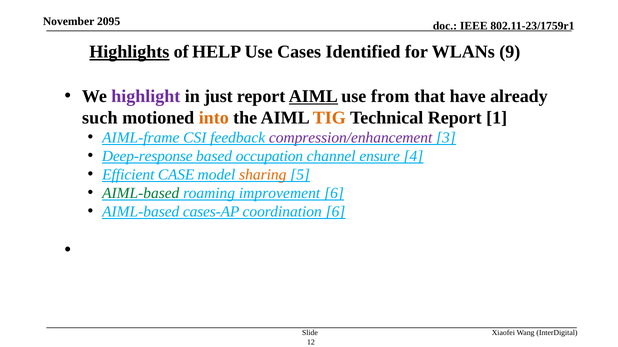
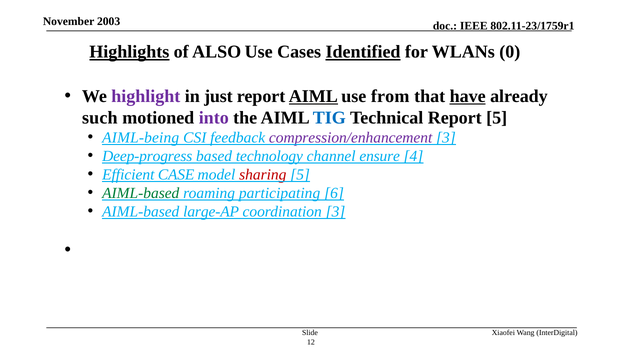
2095: 2095 -> 2003
HELP: HELP -> ALSO
Identified underline: none -> present
9: 9 -> 0
have underline: none -> present
into colour: orange -> purple
TIG colour: orange -> blue
Report 1: 1 -> 5
AIML-frame: AIML-frame -> AIML-being
Deep-response: Deep-response -> Deep-progress
occupation: occupation -> technology
sharing colour: orange -> red
improvement: improvement -> participating
cases-AP: cases-AP -> large-AP
coordination 6: 6 -> 3
